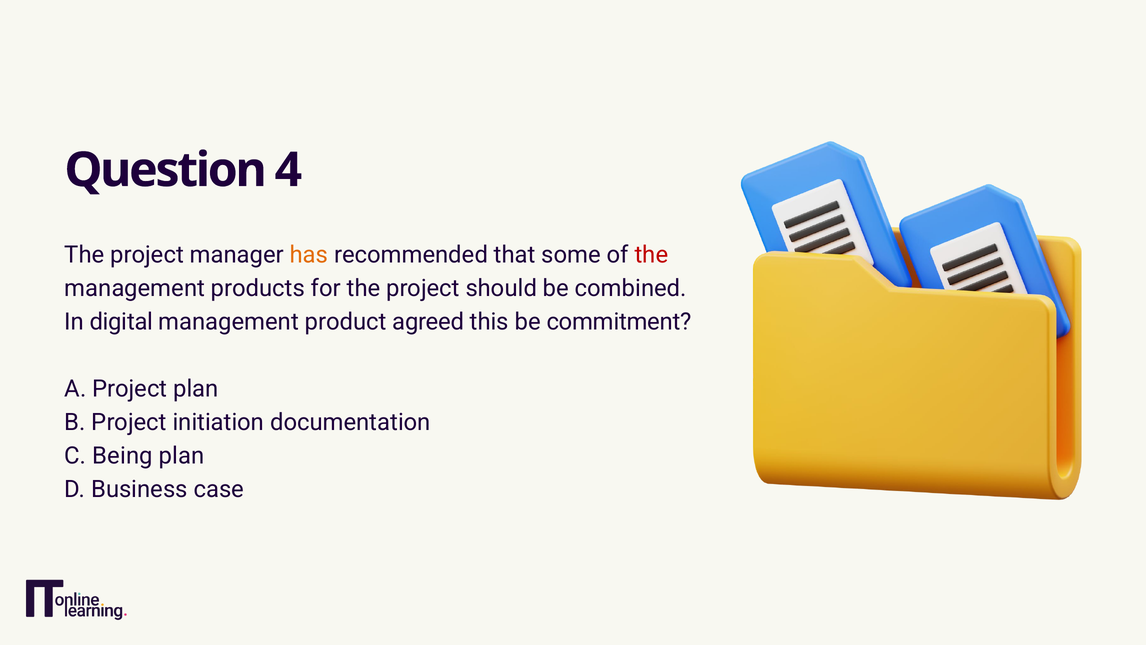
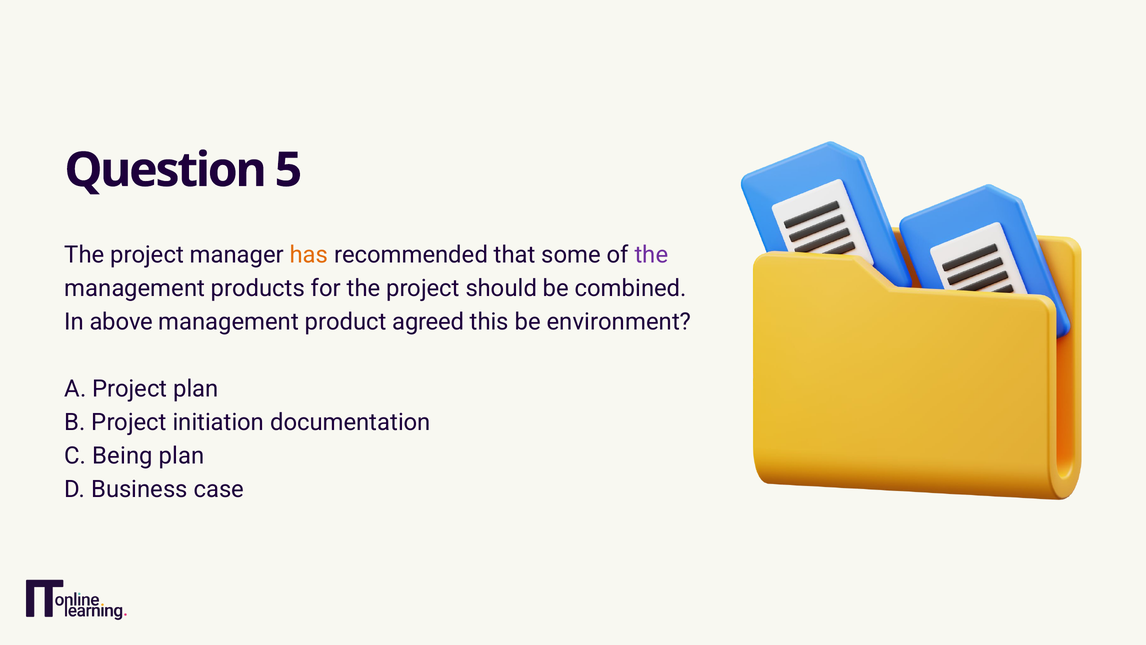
4: 4 -> 5
the at (651, 255) colour: red -> purple
digital: digital -> above
commitment: commitment -> environment
